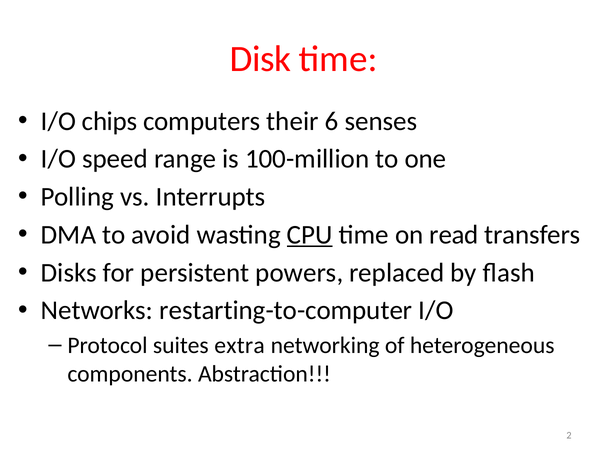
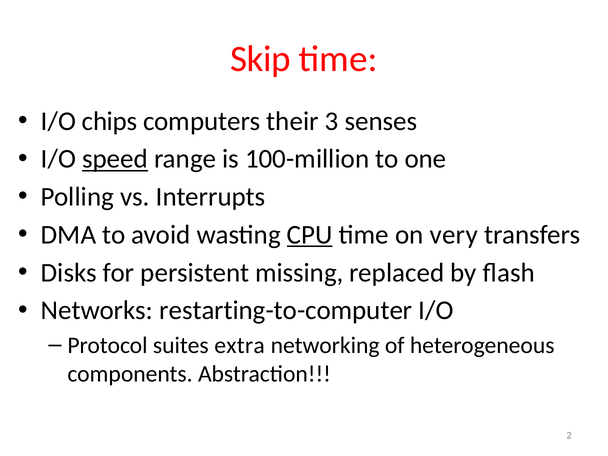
Disk: Disk -> Skip
6: 6 -> 3
speed underline: none -> present
read: read -> very
powers: powers -> missing
